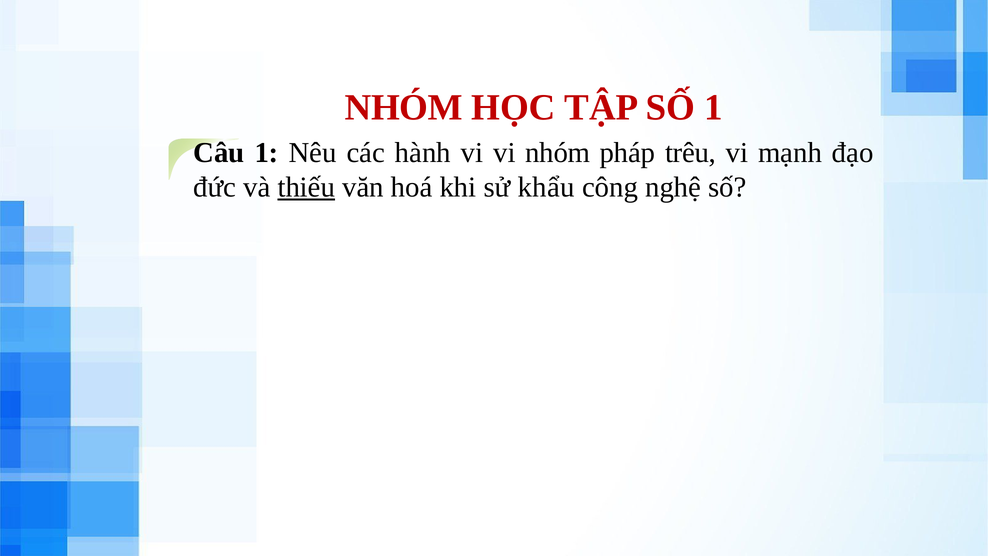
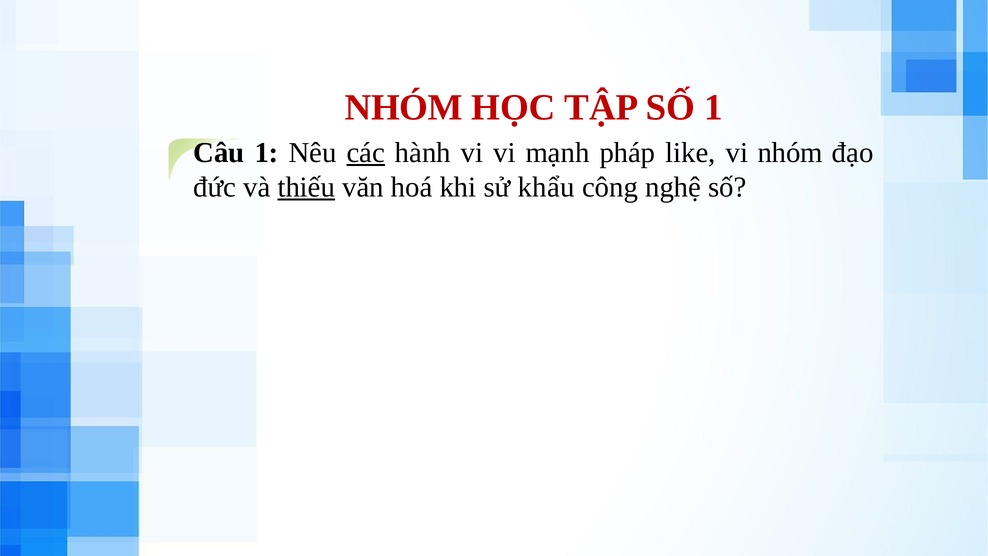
các underline: none -> present
vi nhóm: nhóm -> mạnh
trêu: trêu -> like
vi mạnh: mạnh -> nhóm
